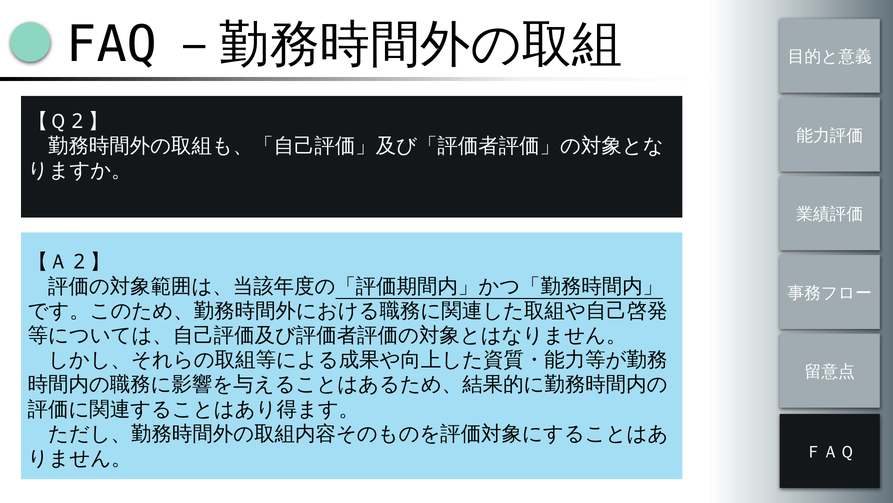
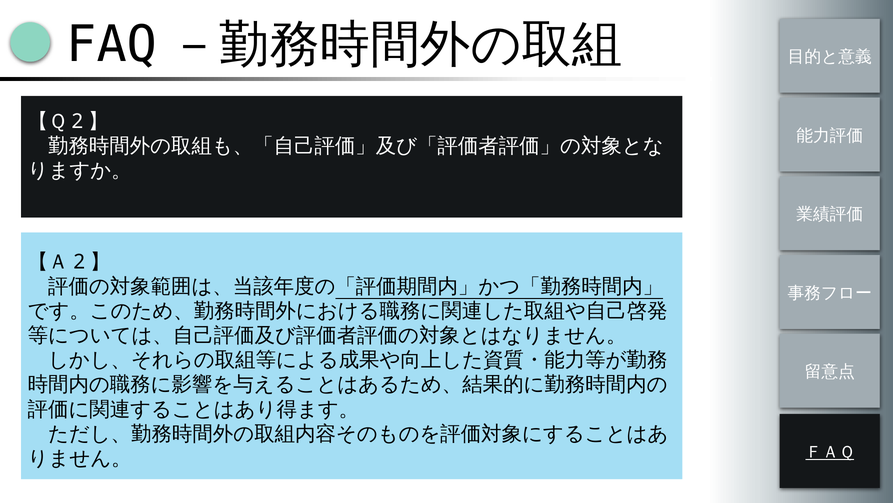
ＦＡＱ underline: none -> present
